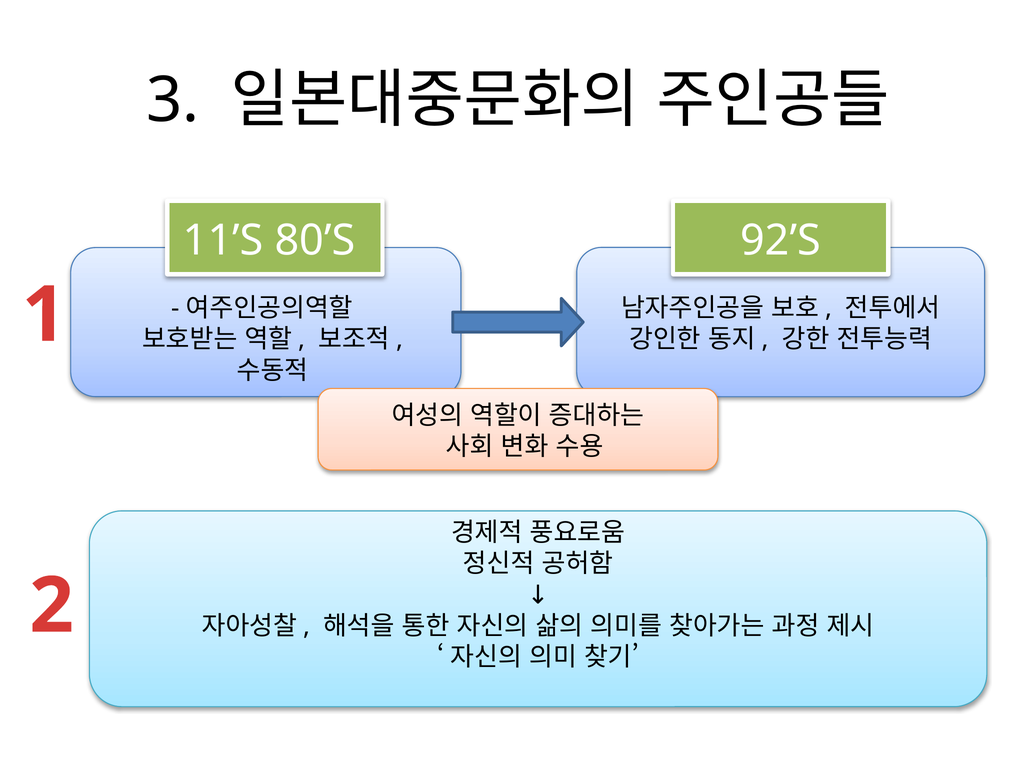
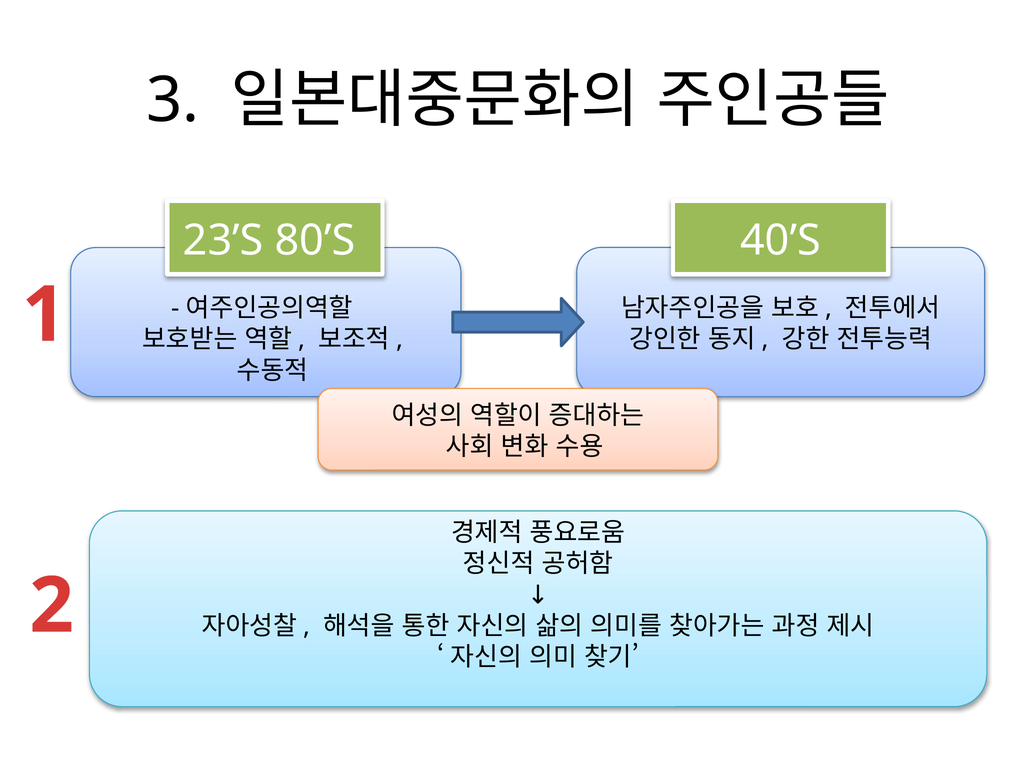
11’S: 11’S -> 23’S
92’S: 92’S -> 40’S
